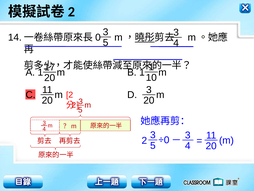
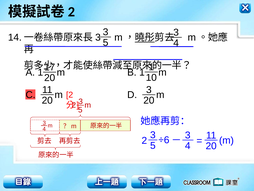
0 at (98, 37): 0 -> 3
0 at (167, 140): 0 -> 6
